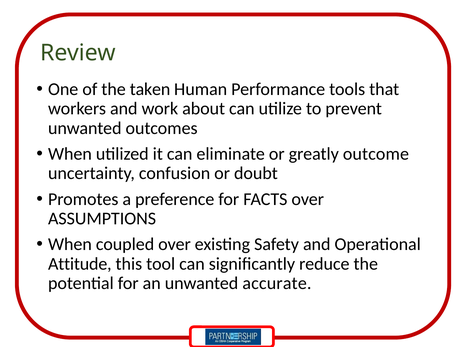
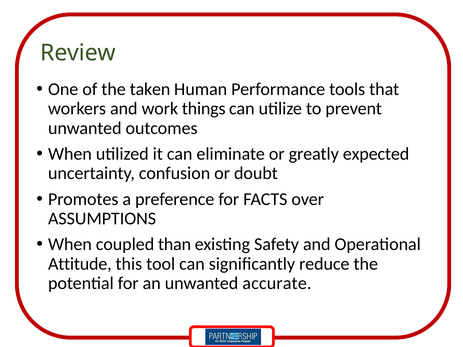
about: about -> things
outcome: outcome -> expected
coupled over: over -> than
